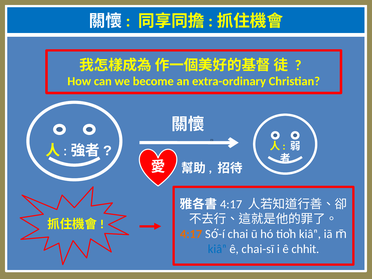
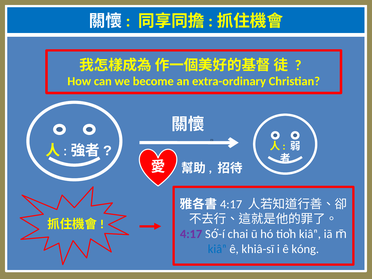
4:17 colour: orange -> purple
chai-sī: chai-sī -> khiâ-sī
chhit: chhit -> kóng
